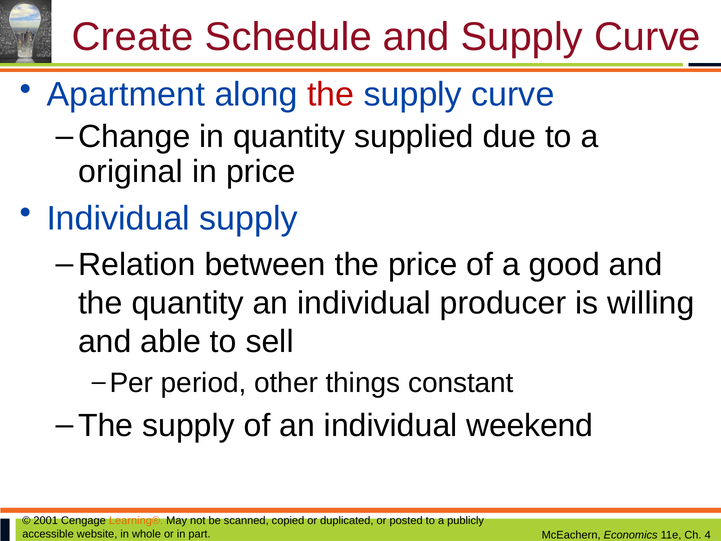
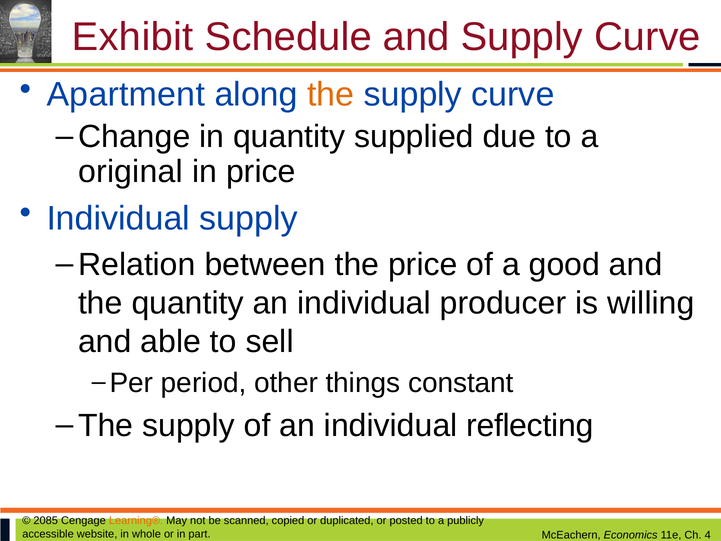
Create: Create -> Exhibit
the at (331, 95) colour: red -> orange
weekend: weekend -> reflecting
2001: 2001 -> 2085
